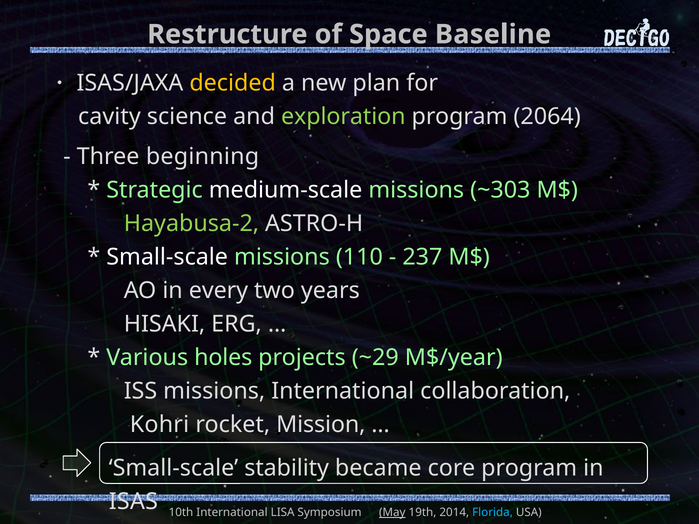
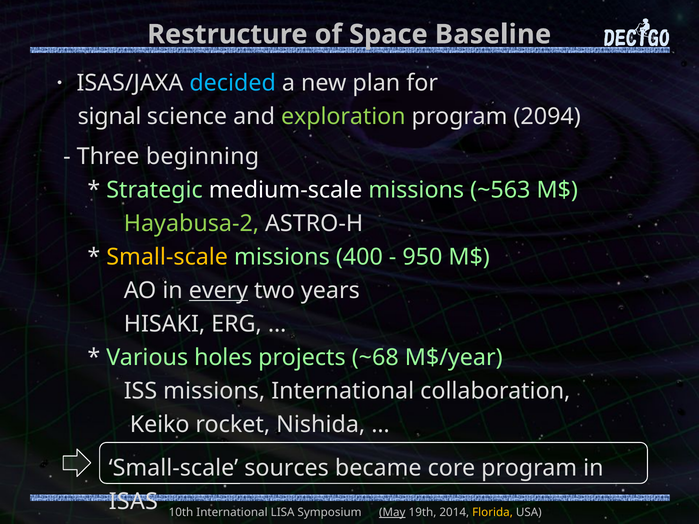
decided colour: yellow -> light blue
cavity: cavity -> signal
2064: 2064 -> 2094
~303: ~303 -> ~563
Small-scale at (167, 257) colour: white -> yellow
110: 110 -> 400
237: 237 -> 950
every underline: none -> present
~29: ~29 -> ~68
Kohri: Kohri -> Keiko
Mission: Mission -> Nishida
stability: stability -> sources
Florida colour: light blue -> yellow
